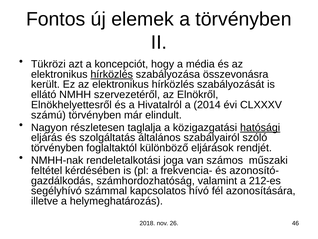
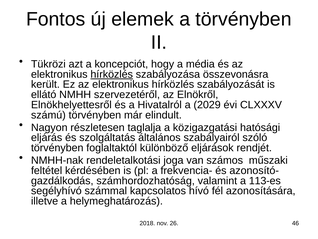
2014: 2014 -> 2029
hatósági underline: present -> none
212-es: 212-es -> 113-es
